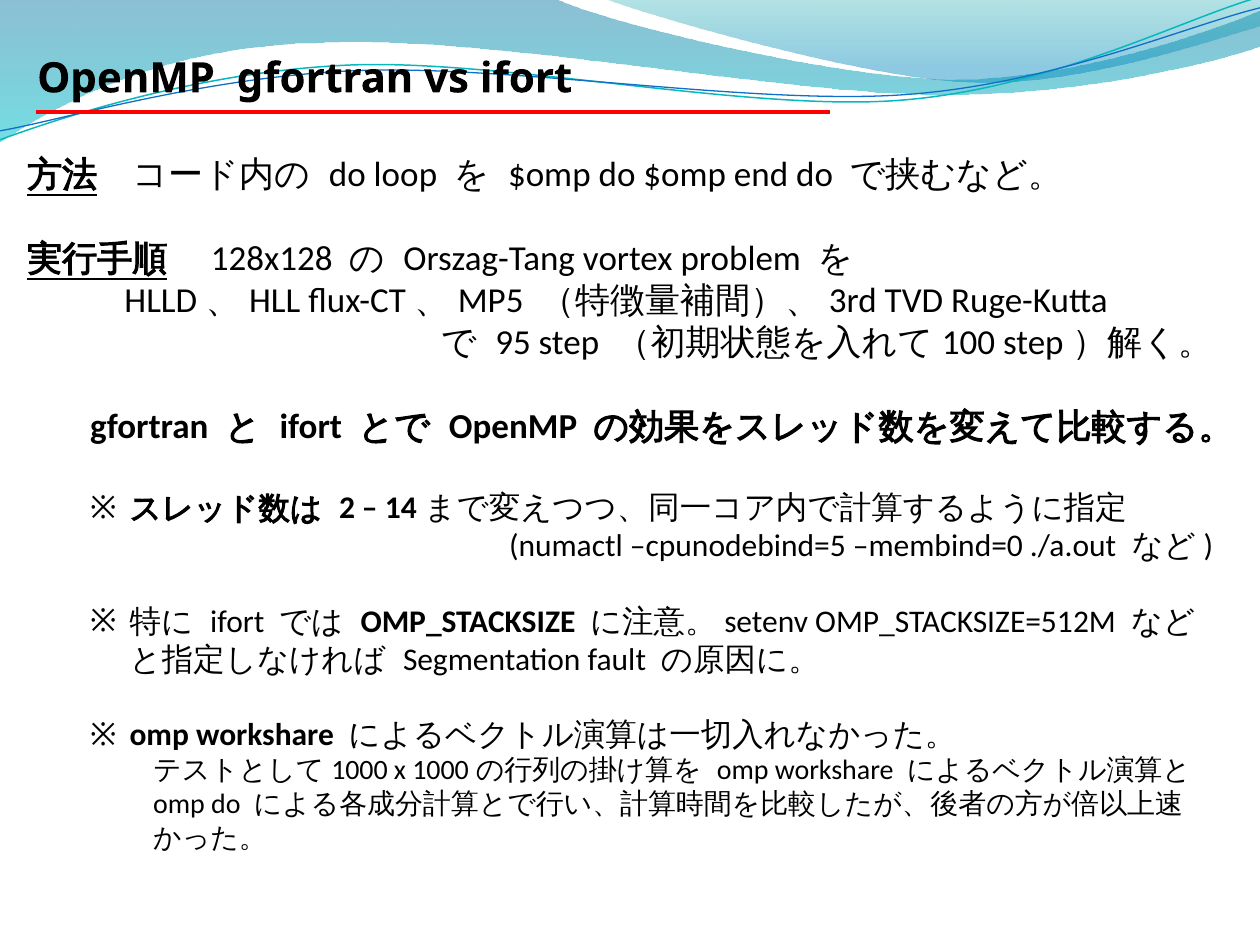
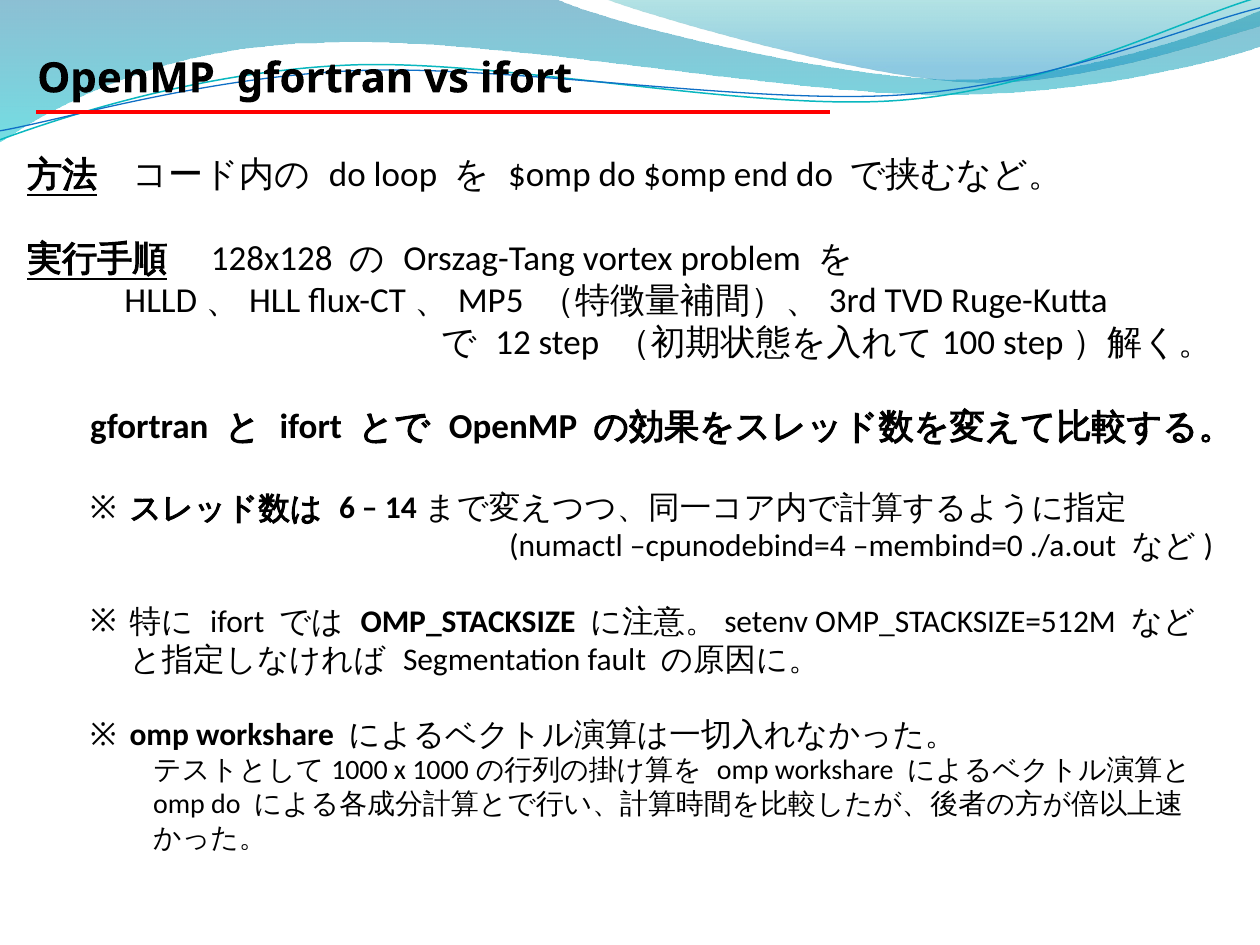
95: 95 -> 12
2: 2 -> 6
cpunodebind=5: cpunodebind=5 -> cpunodebind=4
